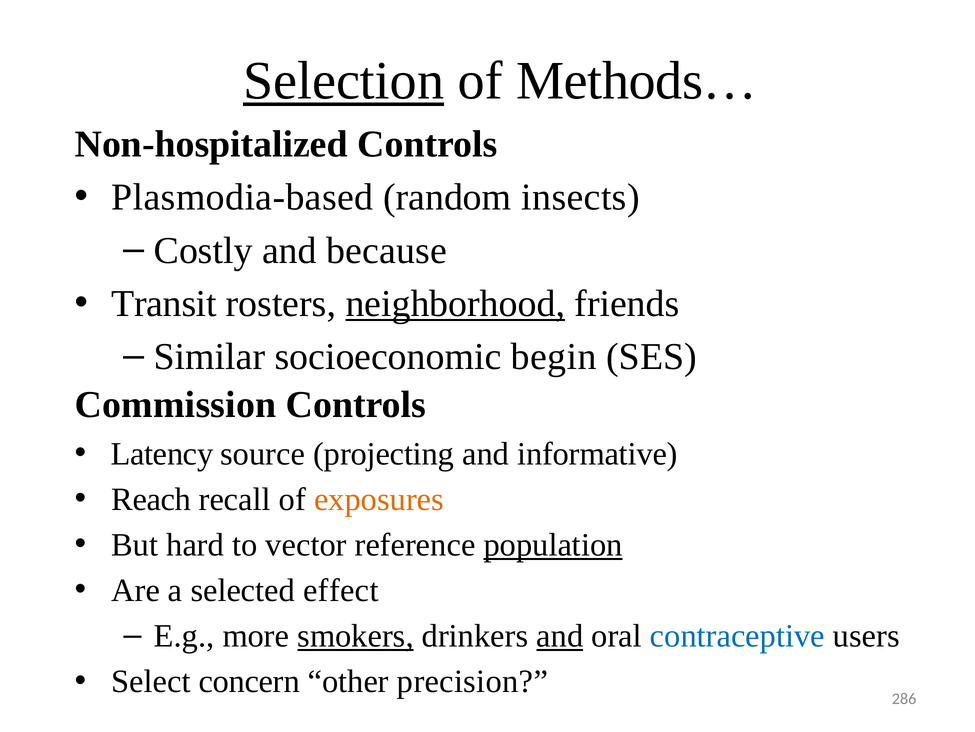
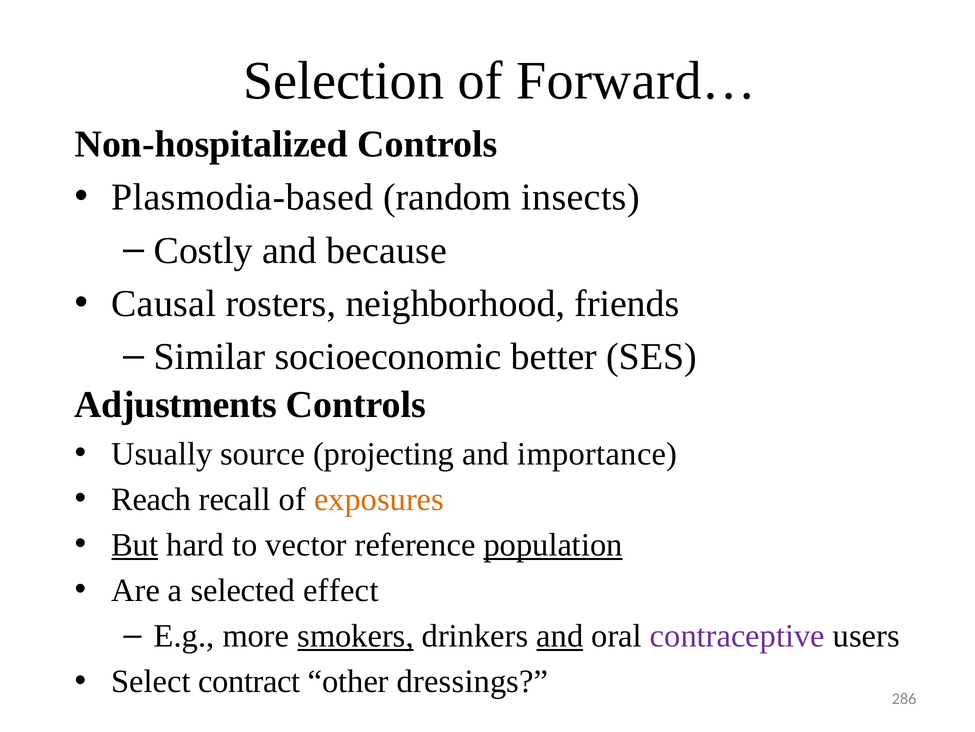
Selection underline: present -> none
Methods…: Methods… -> Forward…
Transit: Transit -> Causal
neighborhood underline: present -> none
begin: begin -> better
Commission: Commission -> Adjustments
Latency: Latency -> Usually
informative: informative -> importance
But underline: none -> present
contraceptive colour: blue -> purple
concern: concern -> contract
precision: precision -> dressings
